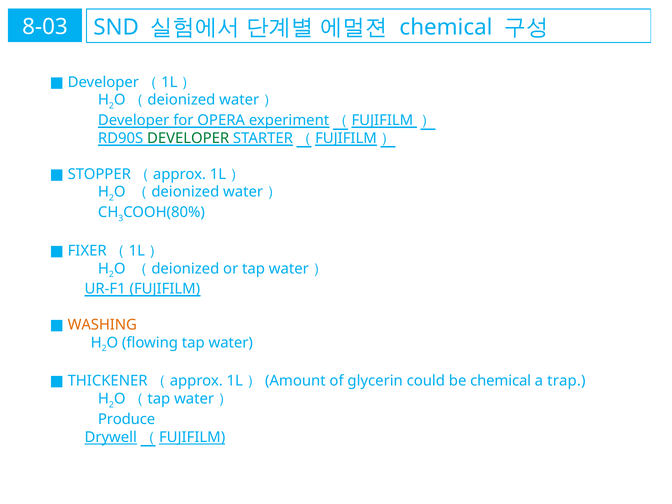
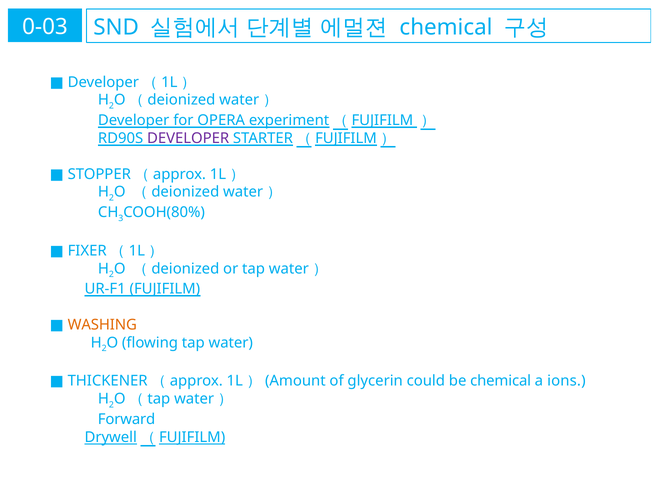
8-03: 8-03 -> 0-03
DEVELOPER at (188, 138) colour: green -> purple
trap: trap -> ions
Produce: Produce -> Forward
